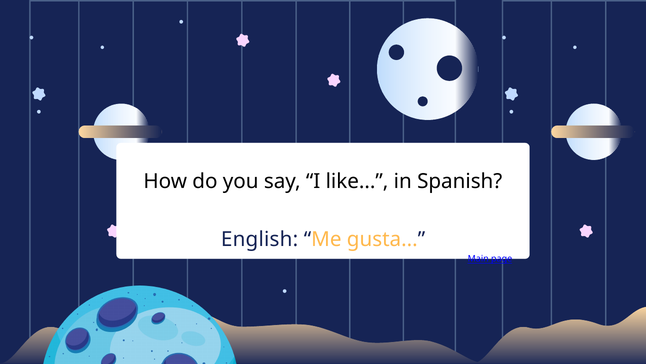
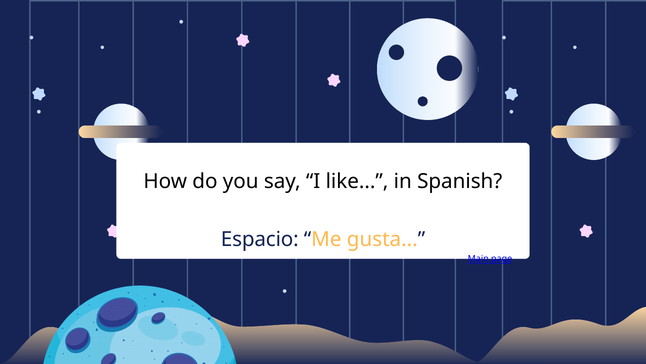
English: English -> Espacio
